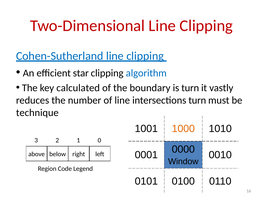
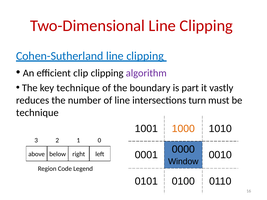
star: star -> clip
algorithm colour: blue -> purple
key calculated: calculated -> technique
is turn: turn -> part
